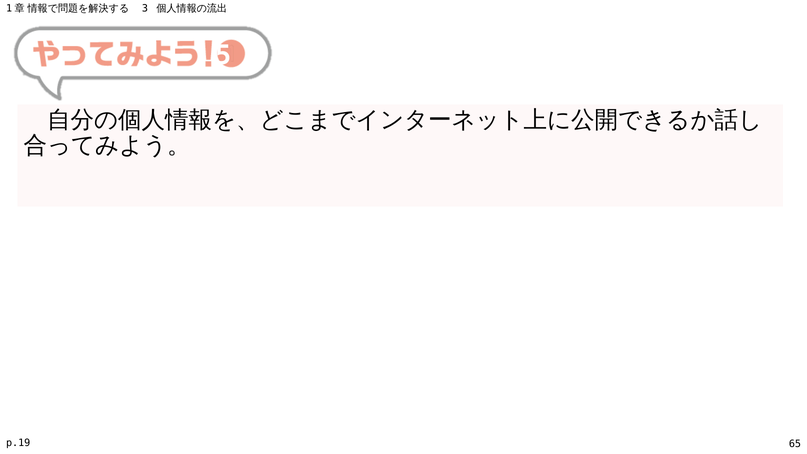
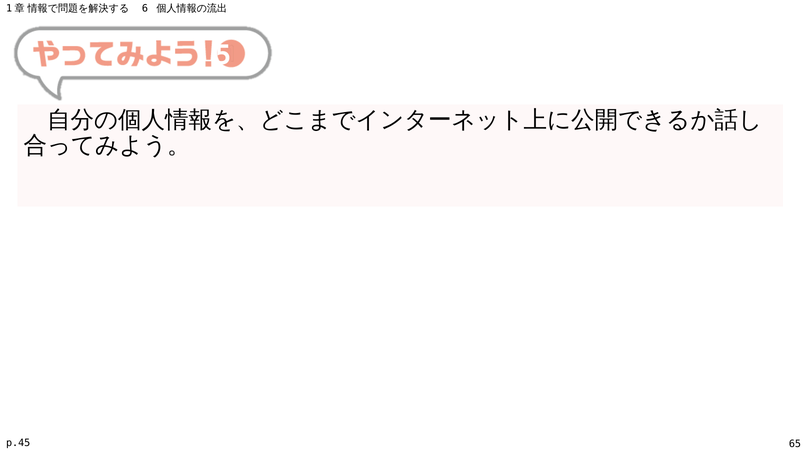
3: 3 -> 6
p.19: p.19 -> p.45
